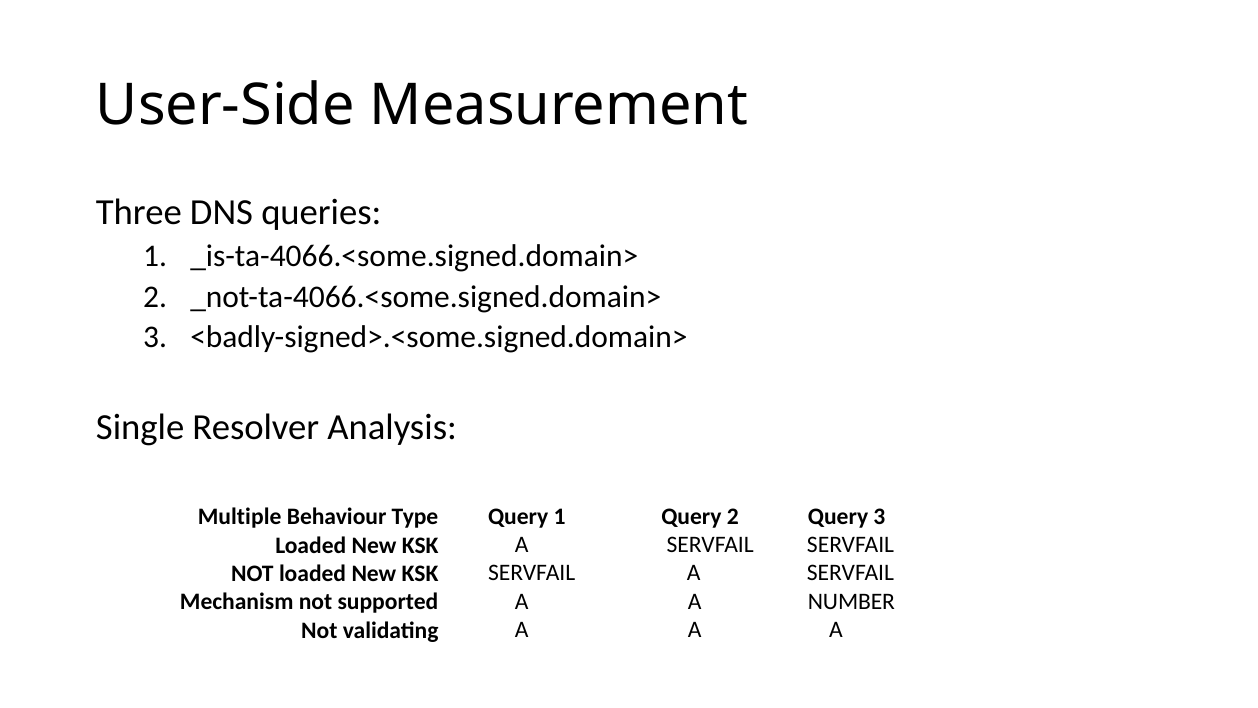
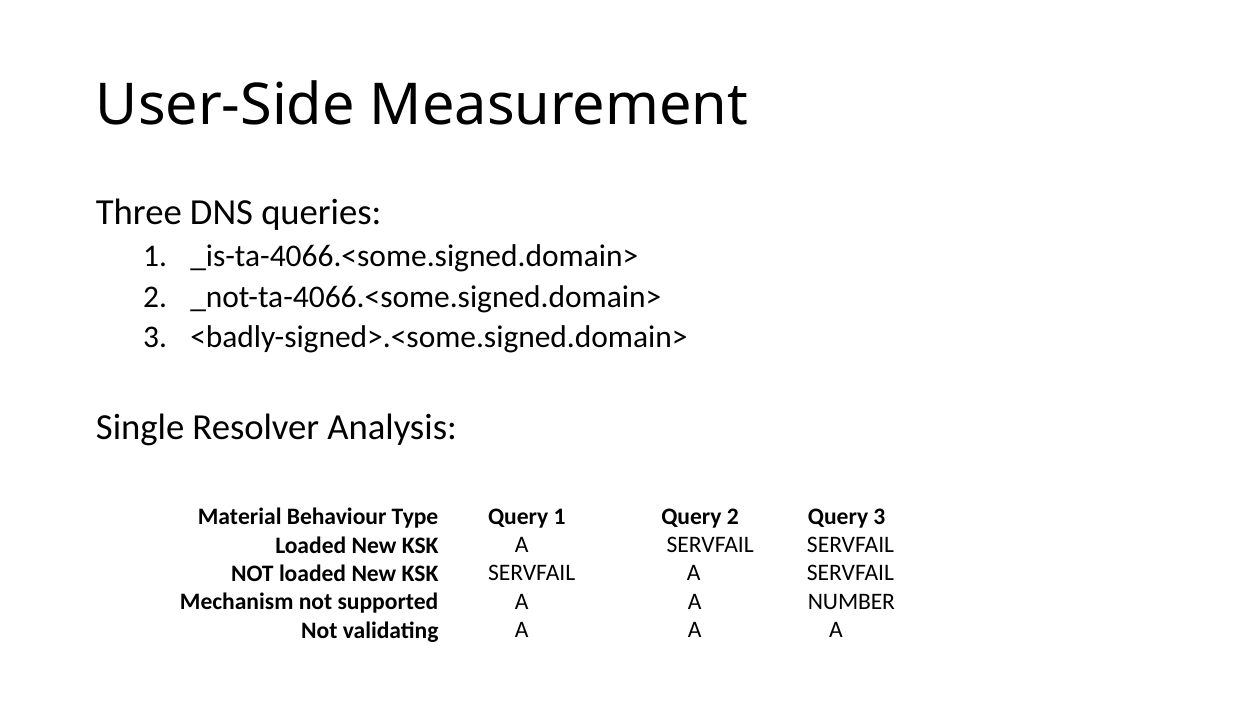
Multiple: Multiple -> Material
